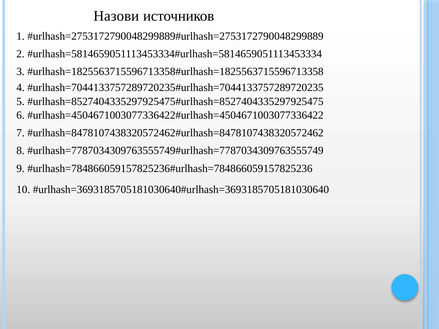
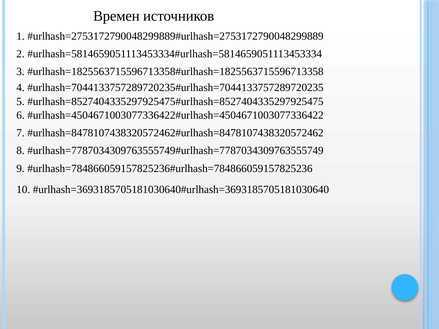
Назови: Назови -> Времен
